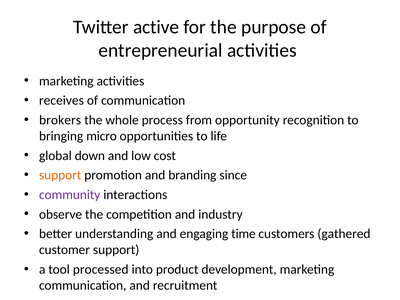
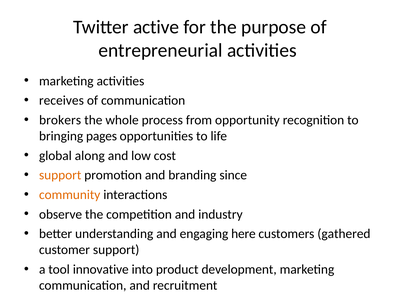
micro: micro -> pages
down: down -> along
community colour: purple -> orange
time: time -> here
processed: processed -> innovative
